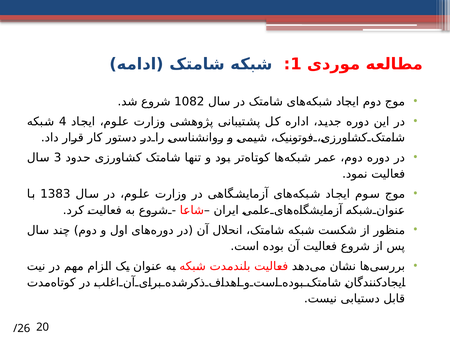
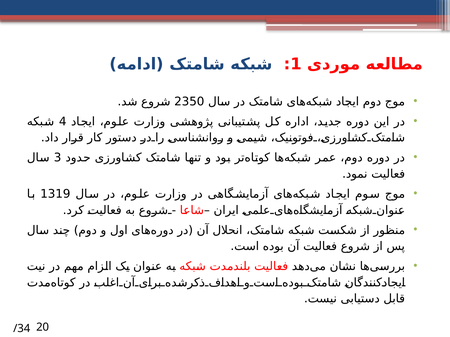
1082: 1082 -> 2350
1383: 1383 -> 1319
/26: /26 -> /34
